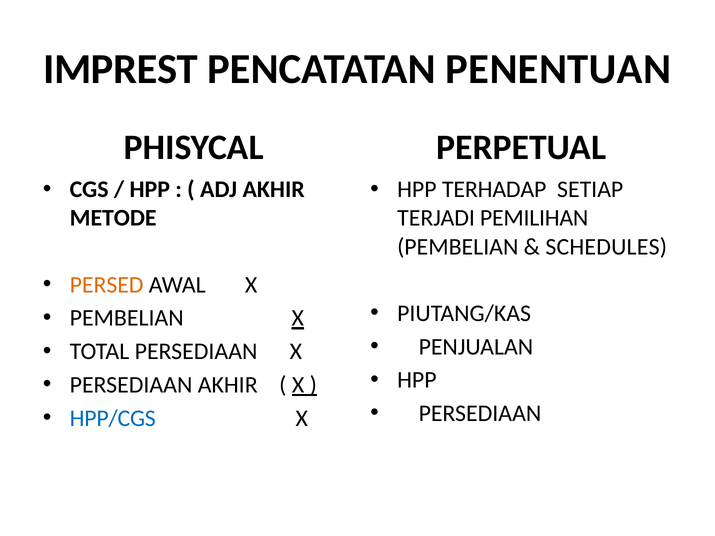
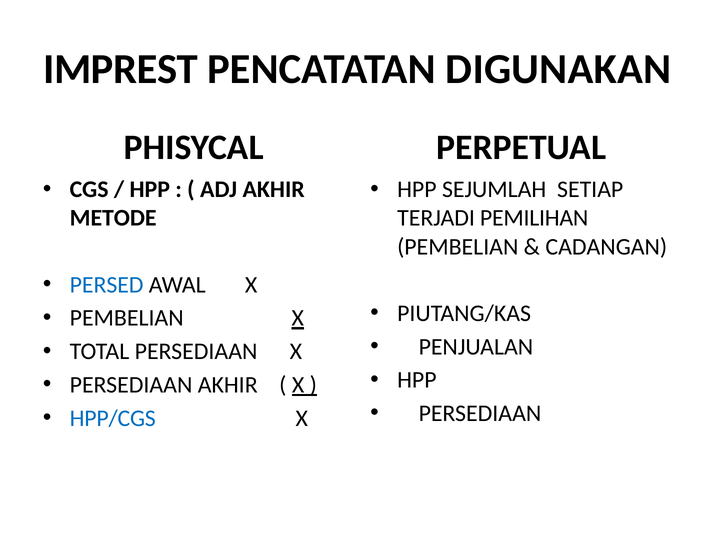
PENENTUAN: PENENTUAN -> DIGUNAKAN
TERHADAP: TERHADAP -> SEJUMLAH
SCHEDULES: SCHEDULES -> CADANGAN
PERSED colour: orange -> blue
